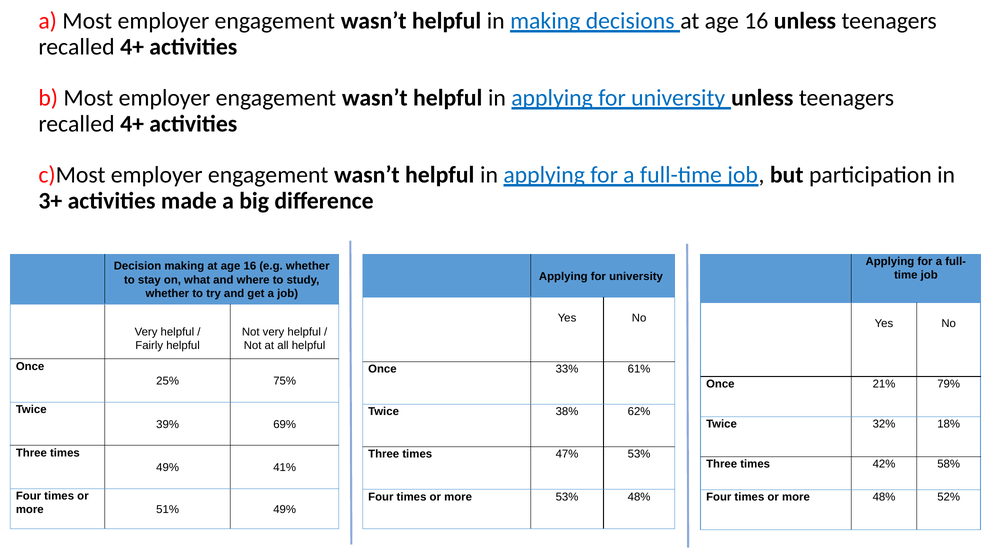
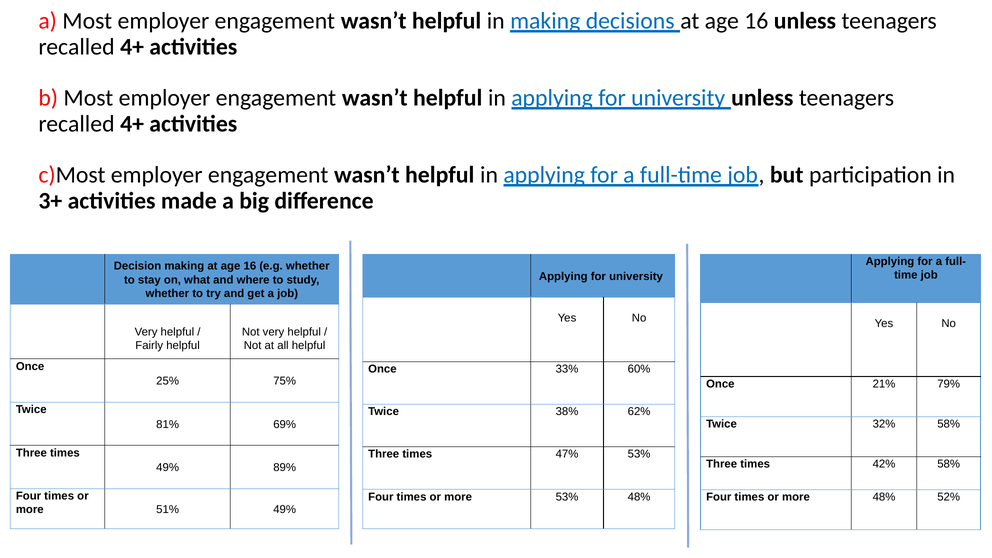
61%: 61% -> 60%
32% 18%: 18% -> 58%
39%: 39% -> 81%
41%: 41% -> 89%
